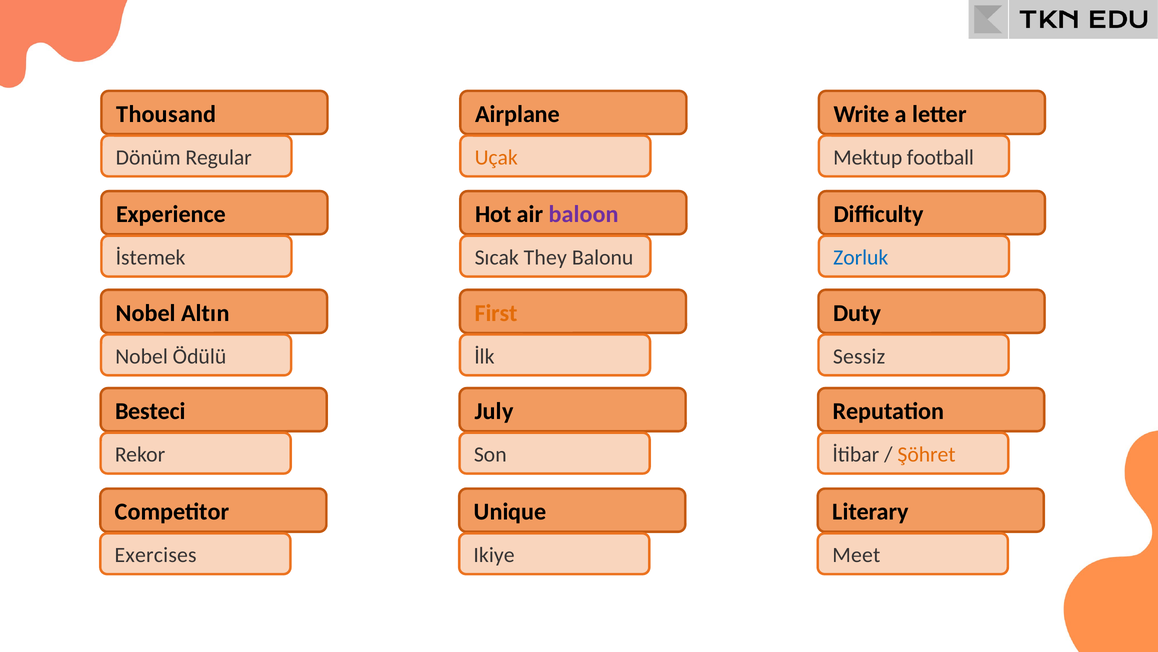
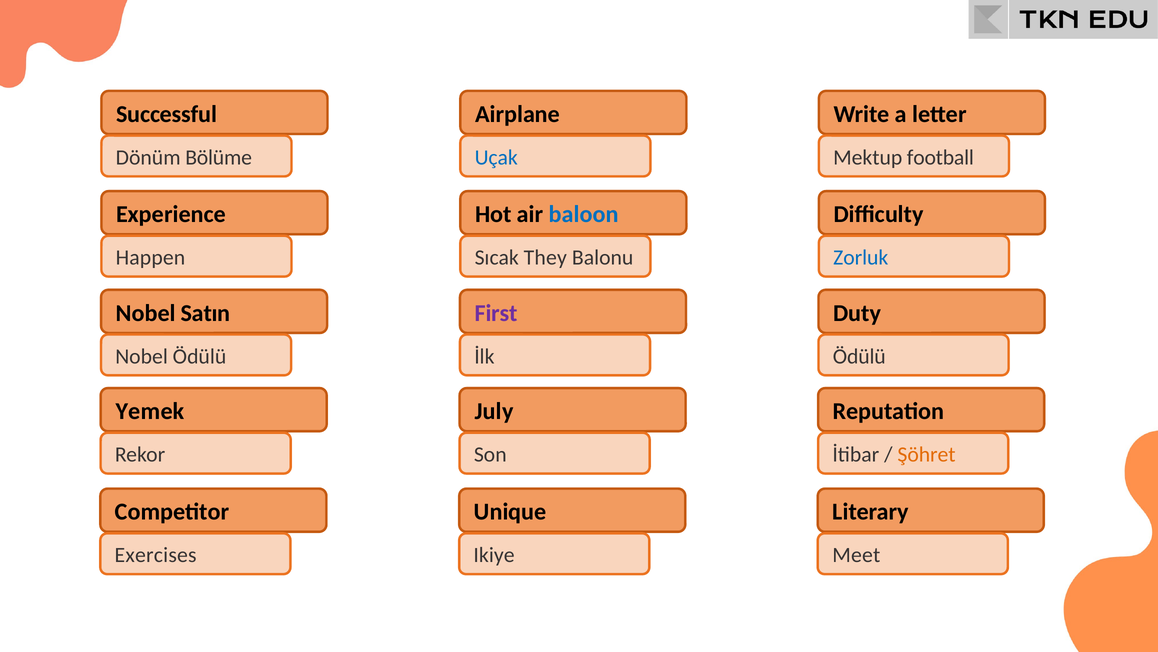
Thousand: Thousand -> Successful
Regular: Regular -> Bölüme
Uçak colour: orange -> blue
baloon colour: purple -> blue
İstemek: İstemek -> Happen
Altın: Altın -> Satın
First colour: orange -> purple
Sessiz at (859, 356): Sessiz -> Ödülü
Besteci: Besteci -> Yemek
